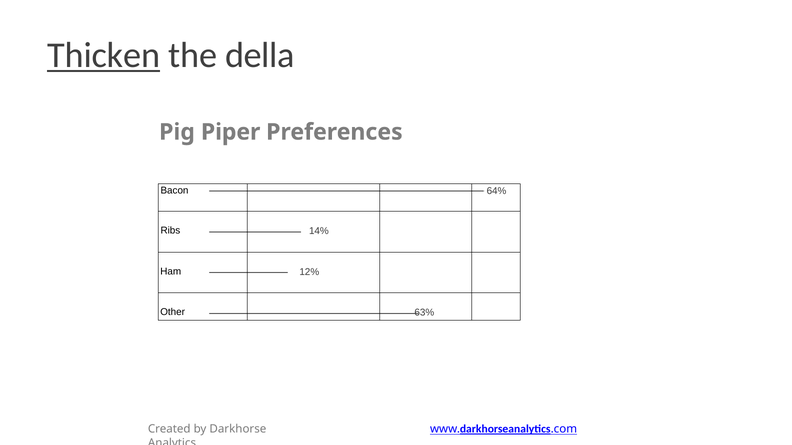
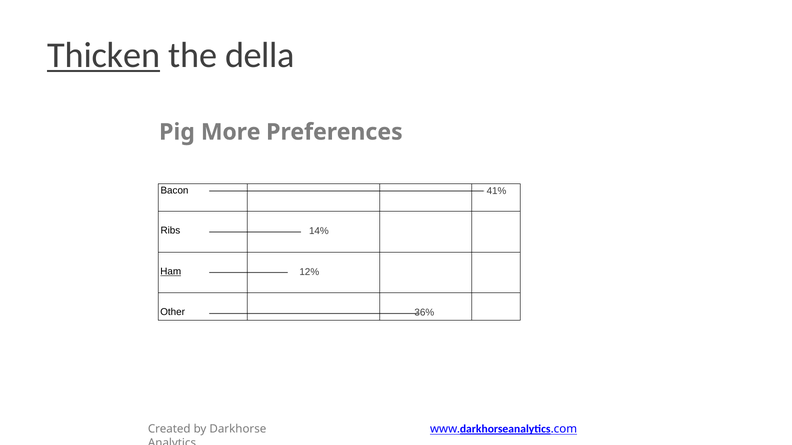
Piper: Piper -> More
64%: 64% -> 41%
Ham underline: none -> present
63%: 63% -> 36%
